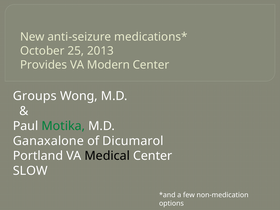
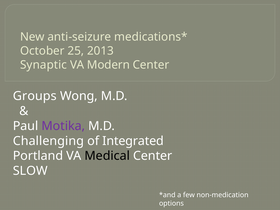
Provides: Provides -> Synaptic
Motika colour: green -> purple
Ganaxalone: Ganaxalone -> Challenging
Dicumarol: Dicumarol -> Integrated
